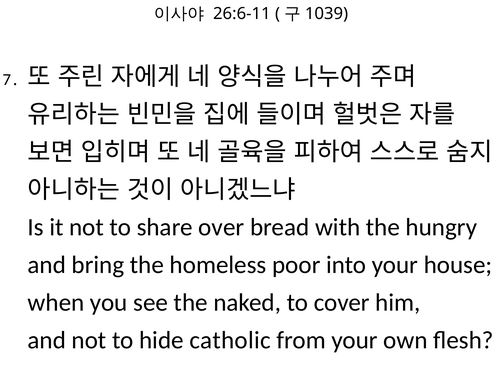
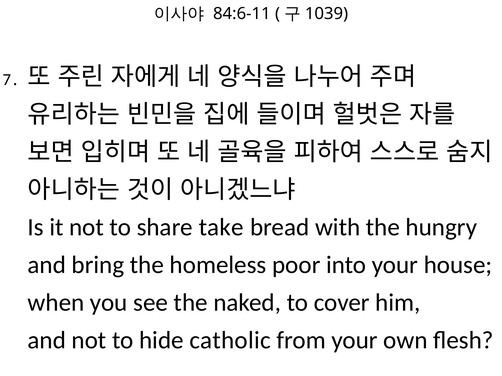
26:6-11: 26:6-11 -> 84:6-11
over: over -> take
